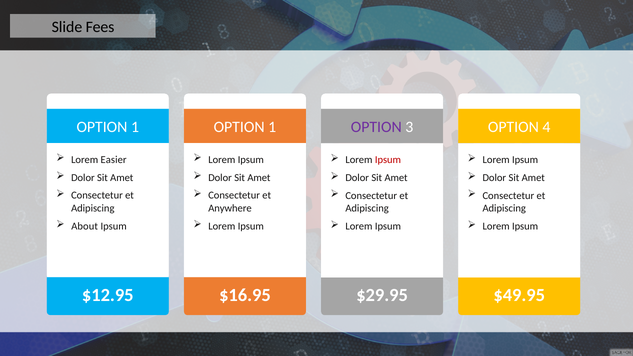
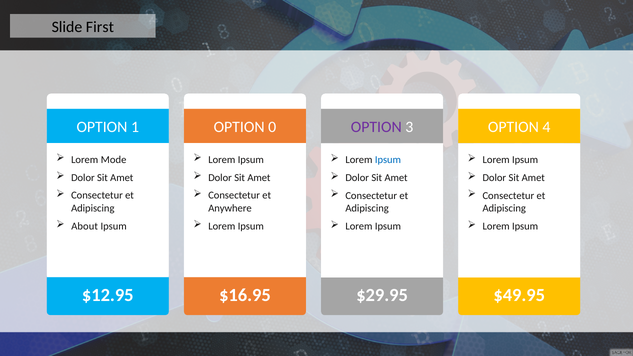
Fees: Fees -> First
1 at (272, 127): 1 -> 0
Easier: Easier -> Mode
Ipsum at (388, 160) colour: red -> blue
